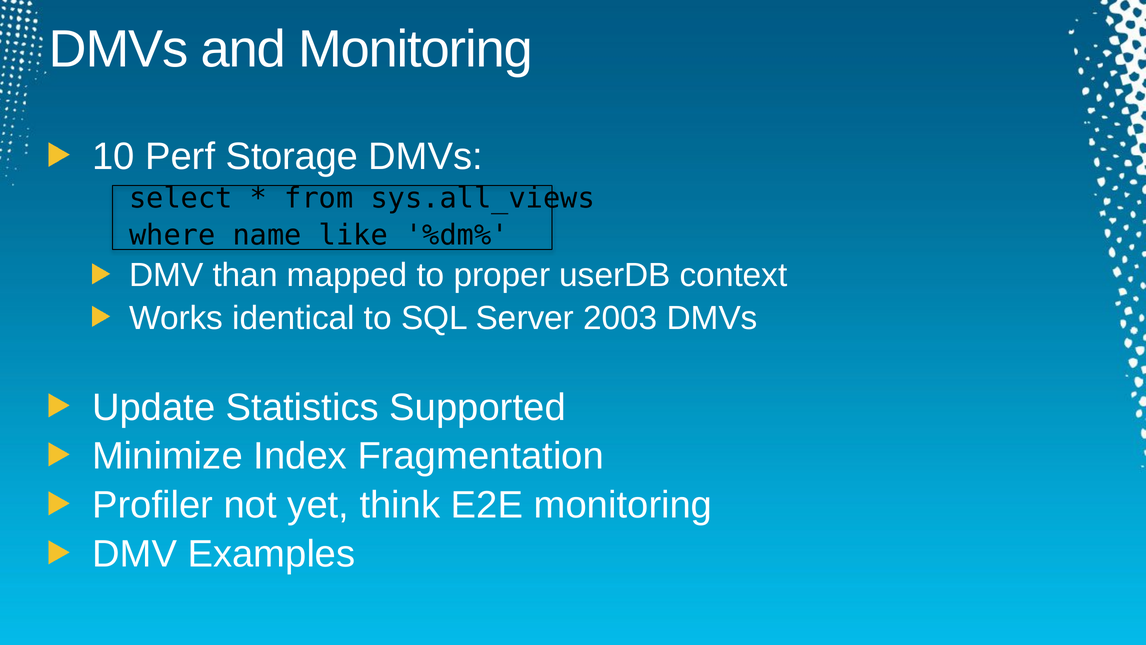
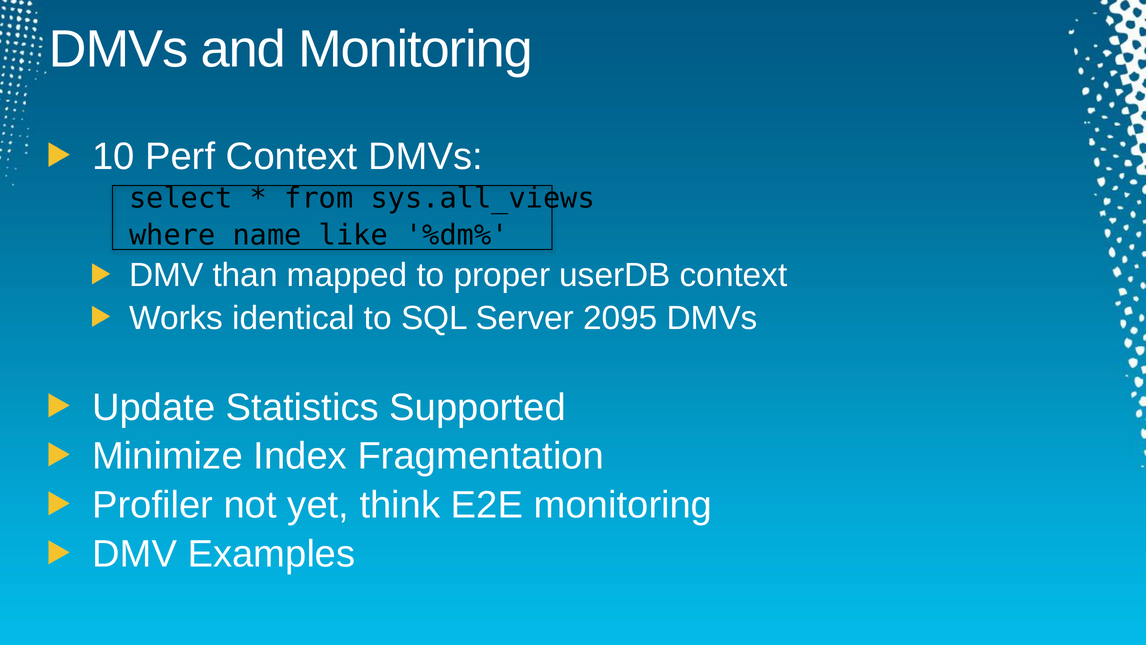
Perf Storage: Storage -> Context
2003: 2003 -> 2095
